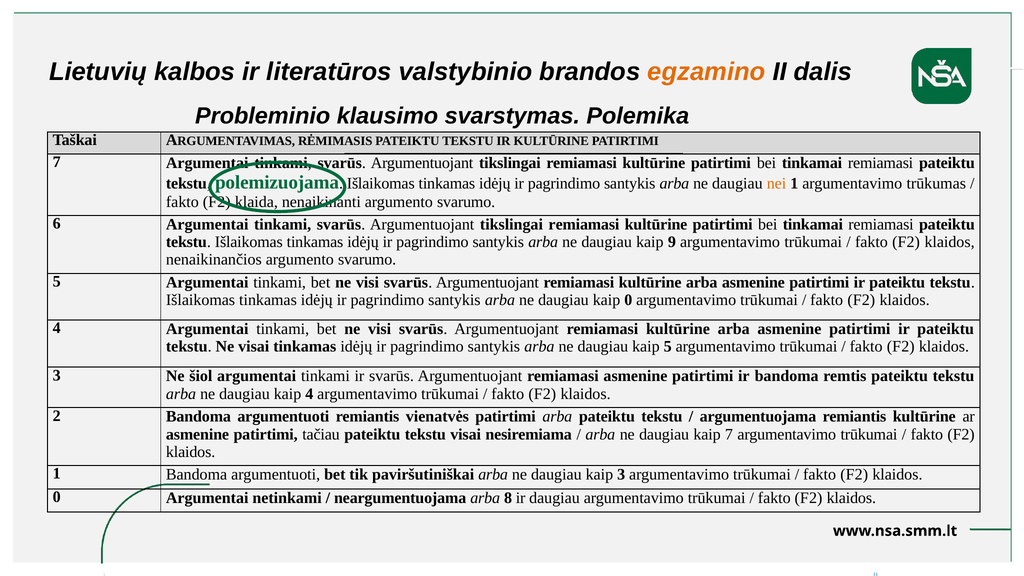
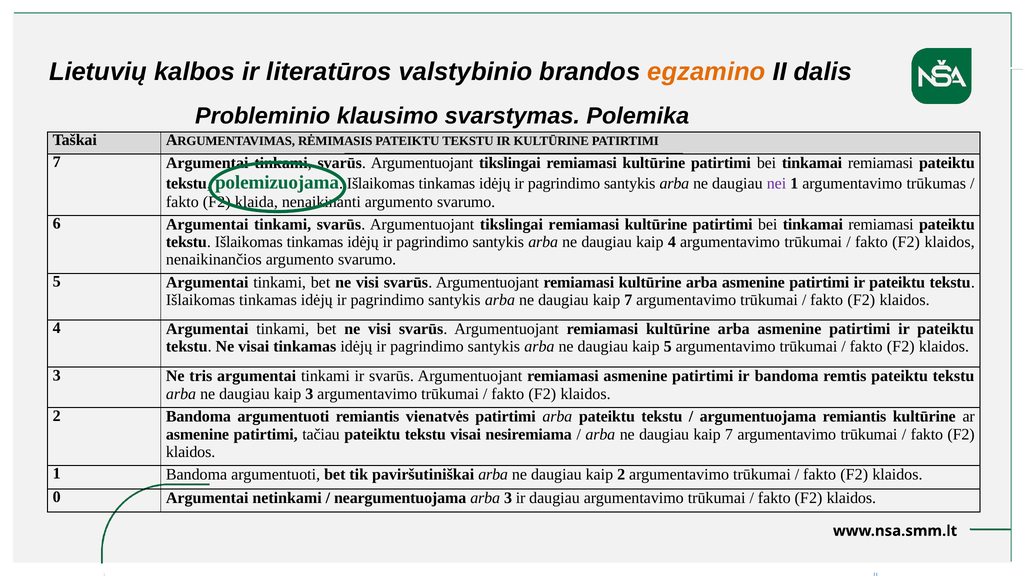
nei colour: orange -> purple
kaip 9: 9 -> 4
0 at (628, 300): 0 -> 7
šiol: šiol -> tris
kaip 4: 4 -> 3
kaip 3: 3 -> 2
arba 8: 8 -> 3
